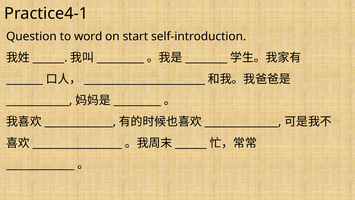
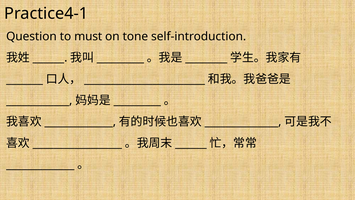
word: word -> must
start: start -> tone
